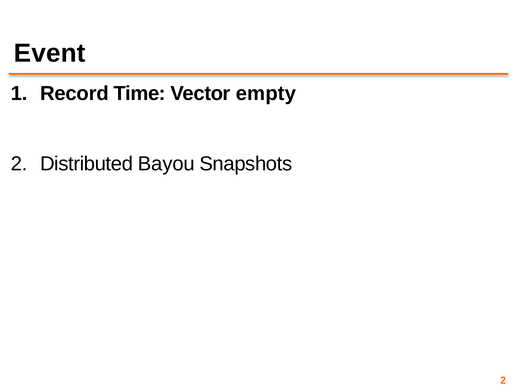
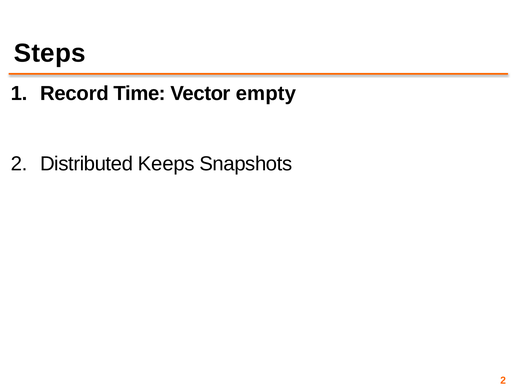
Event: Event -> Steps
Bayou: Bayou -> Keeps
